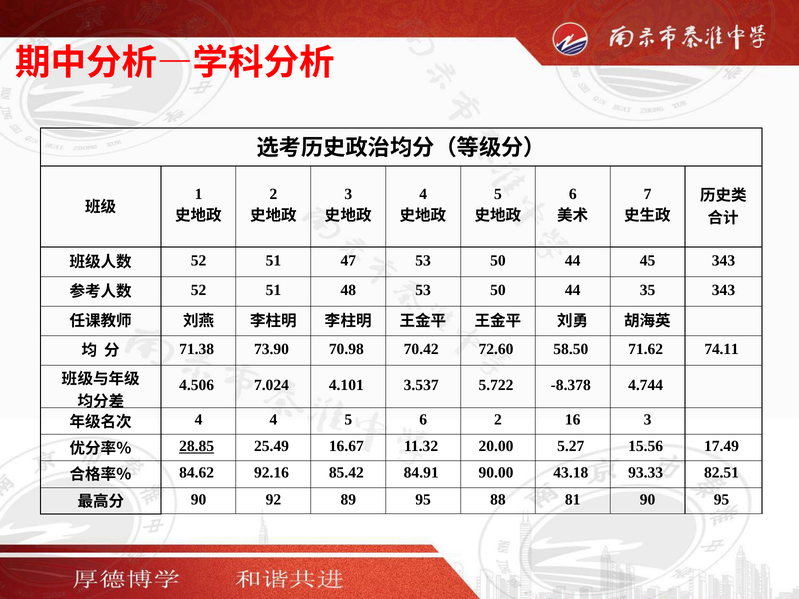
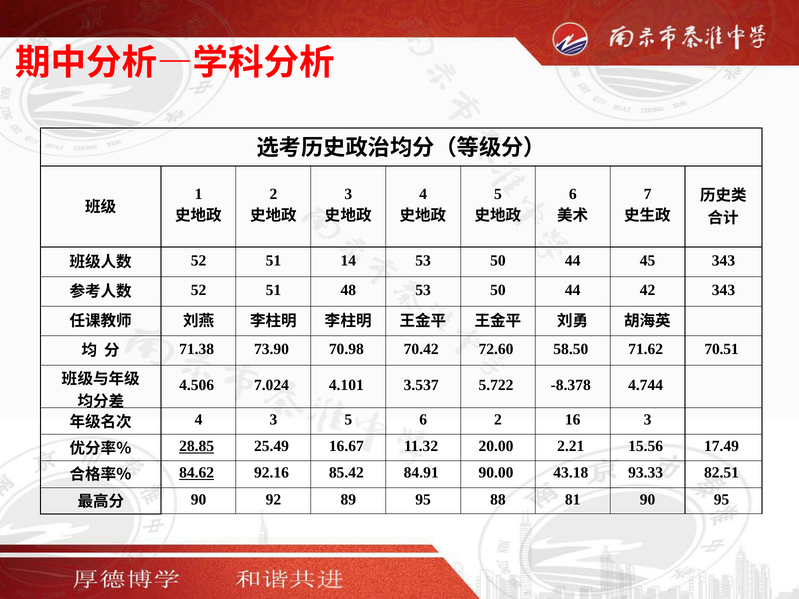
47: 47 -> 14
35: 35 -> 42
74.11: 74.11 -> 70.51
4 4: 4 -> 3
5.27: 5.27 -> 2.21
84.62 underline: none -> present
